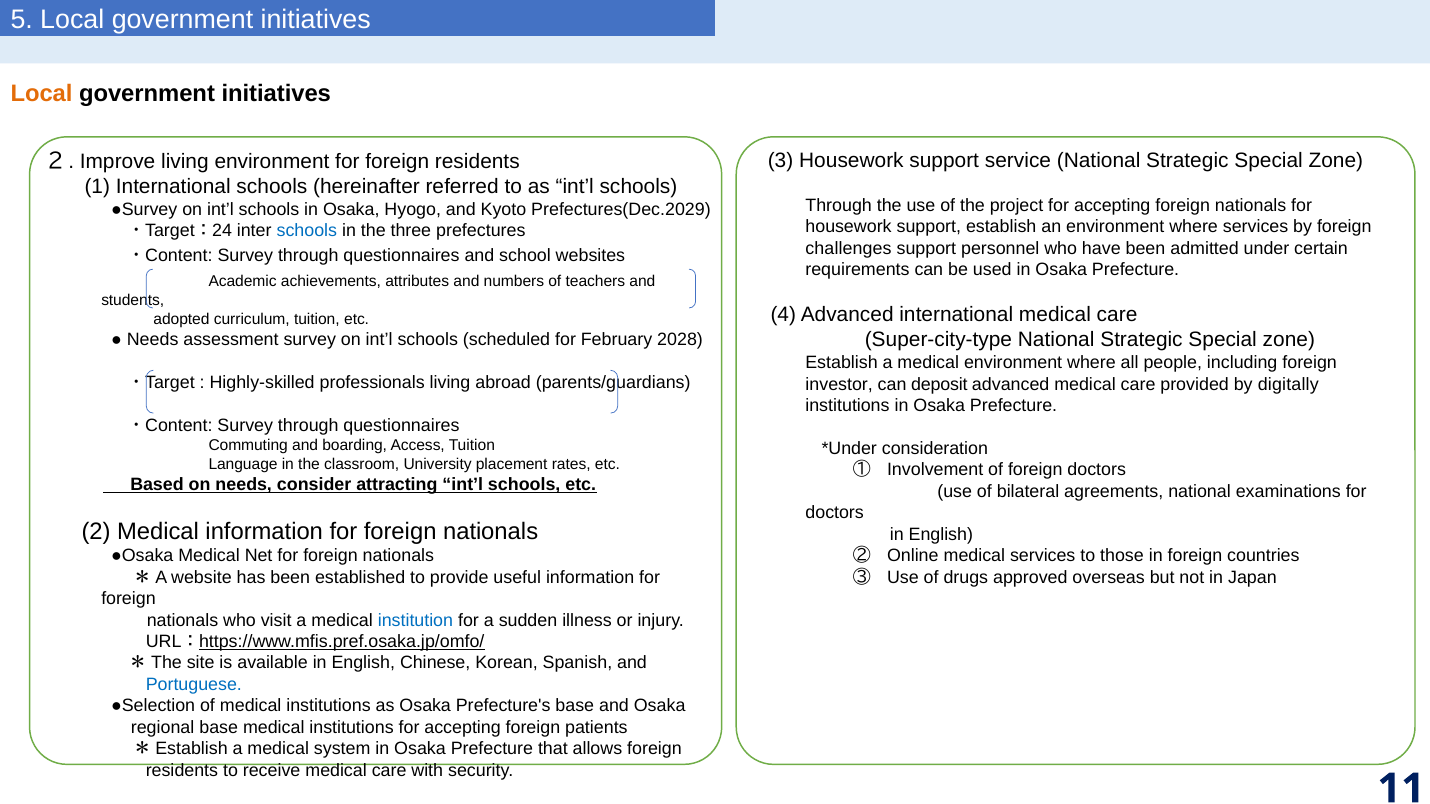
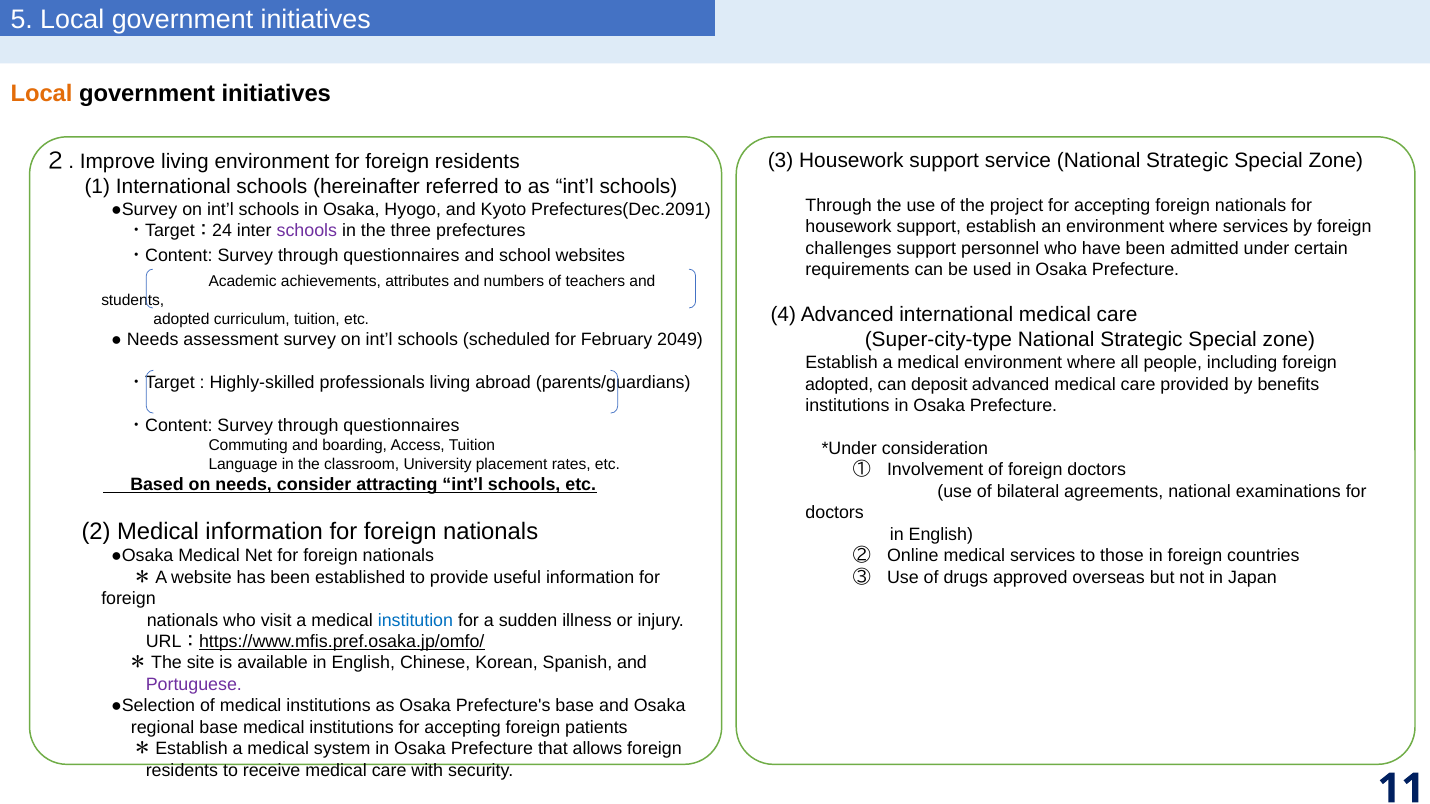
Prefectures(Dec.2029: Prefectures(Dec.2029 -> Prefectures(Dec.2091
schools at (307, 231) colour: blue -> purple
2028: 2028 -> 2049
investor at (839, 384): investor -> adopted
digitally: digitally -> benefits
Portuguese colour: blue -> purple
